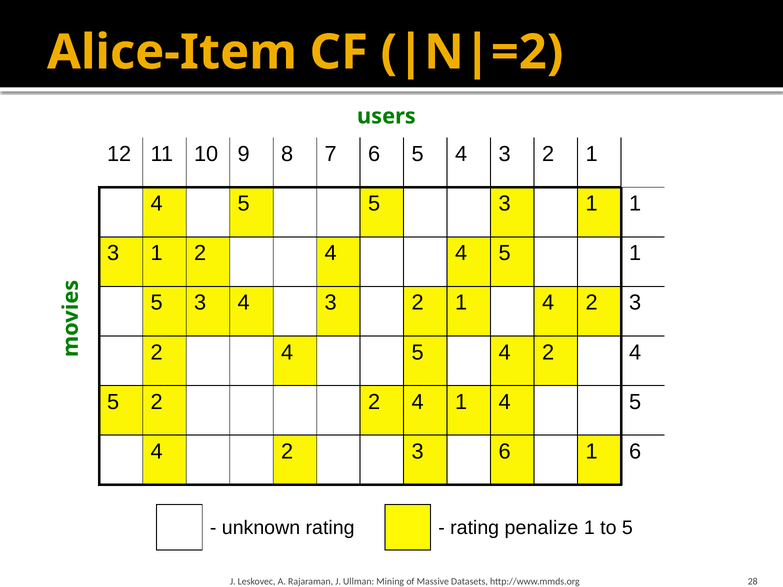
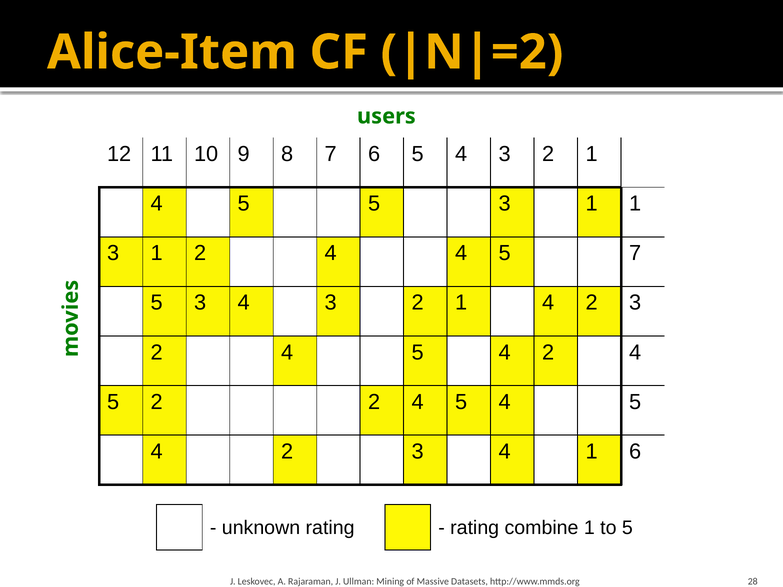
5 1: 1 -> 7
2 2 4 1: 1 -> 5
2 3 6: 6 -> 4
penalize: penalize -> combine
